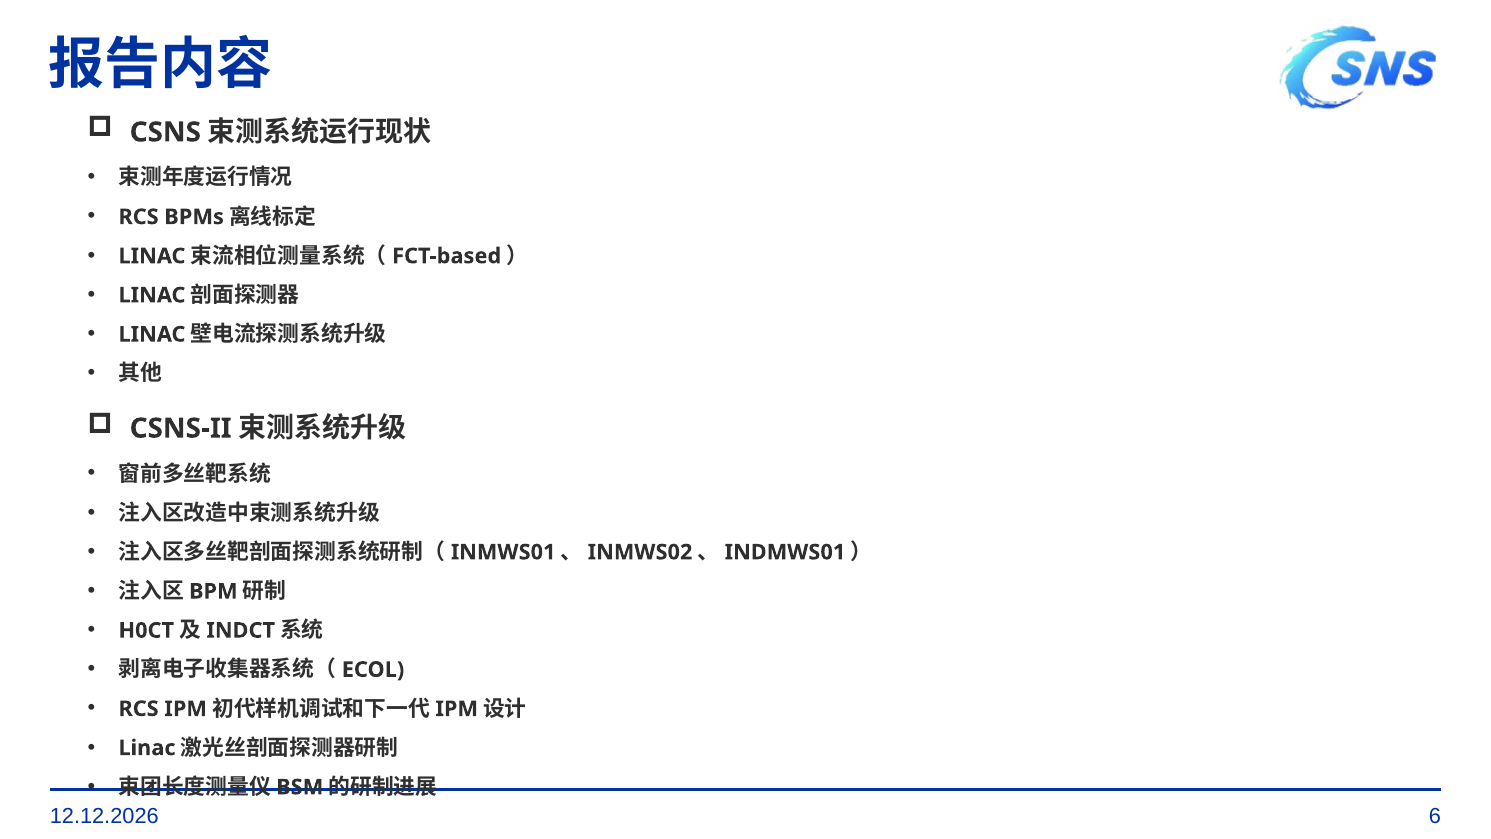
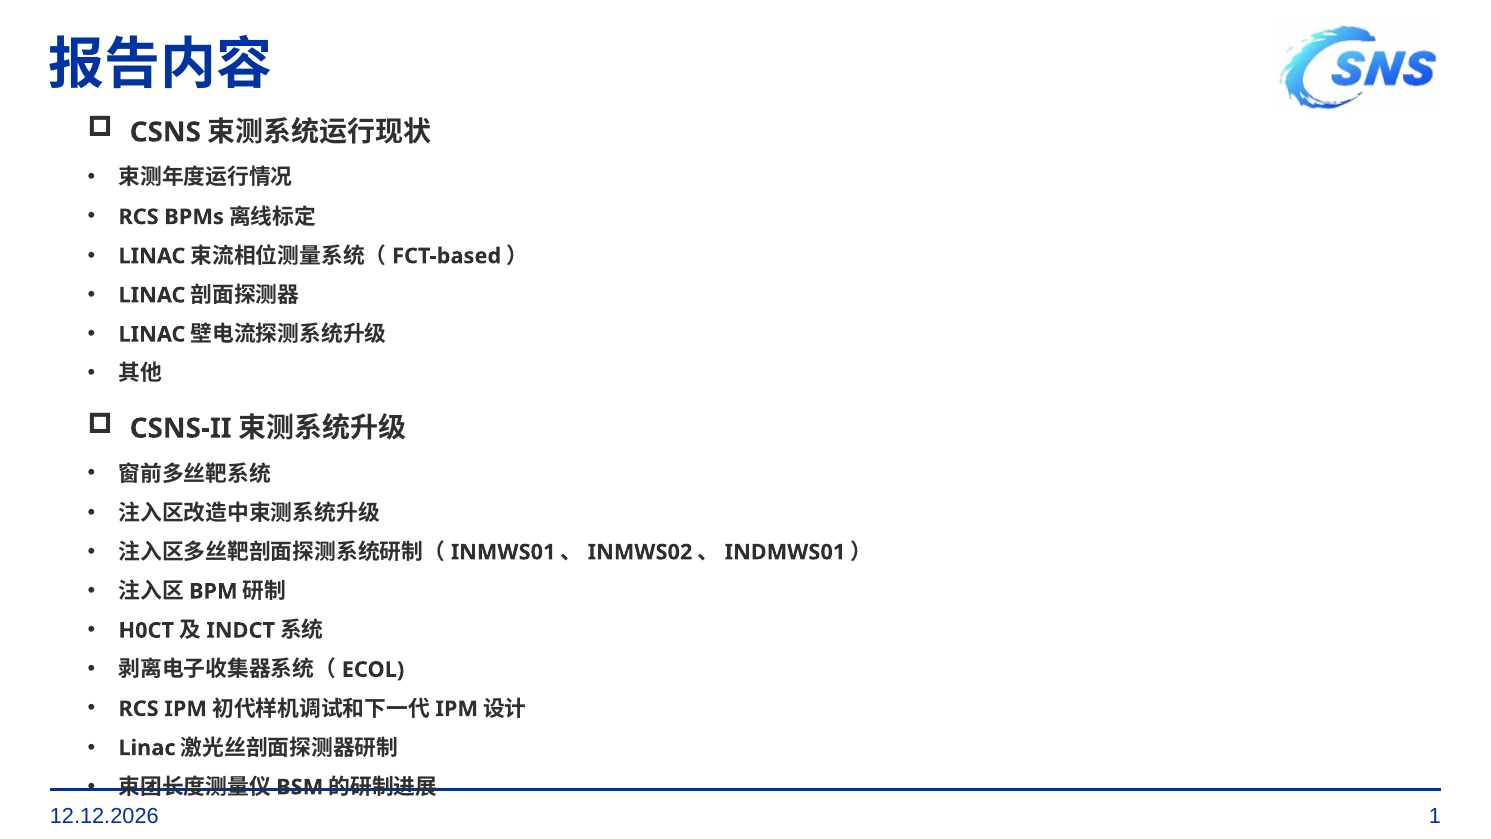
6: 6 -> 1
